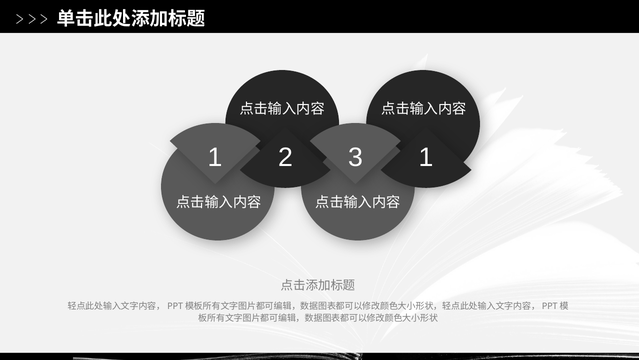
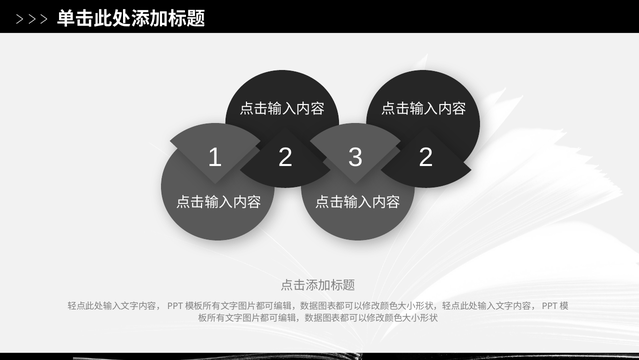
1 1: 1 -> 2
